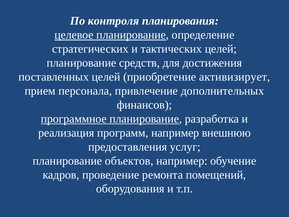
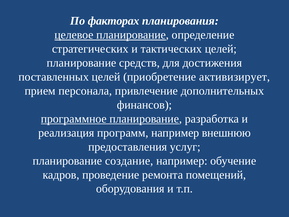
контроля: контроля -> факторах
объектов: объектов -> создание
